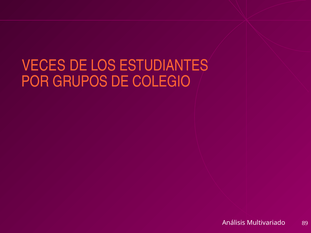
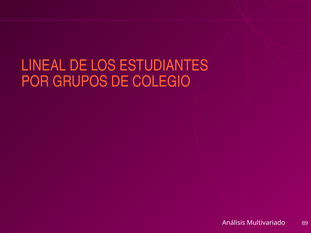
VECES: VECES -> LINEAL
